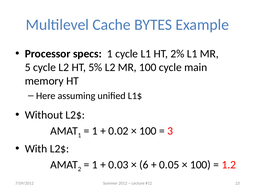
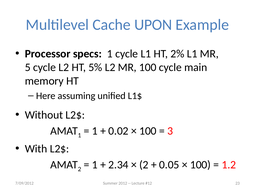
BYTES: BYTES -> UPON
0.03: 0.03 -> 2.34
6 at (144, 164): 6 -> 2
